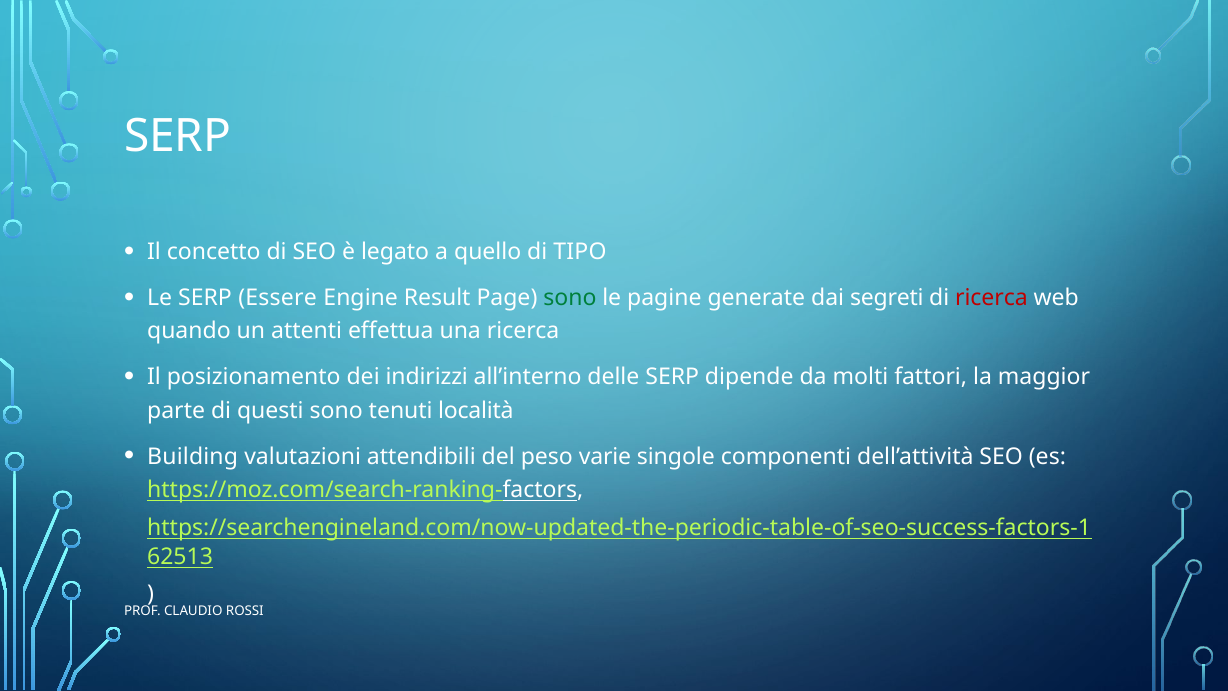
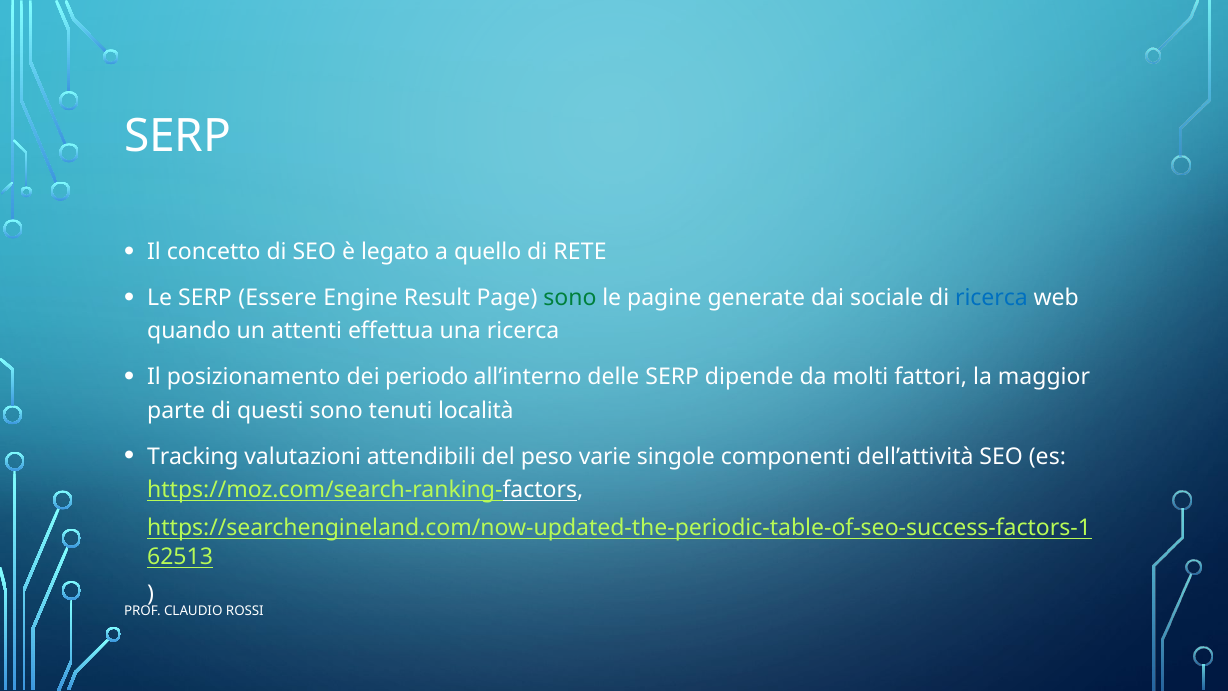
TIPO: TIPO -> RETE
segreti: segreti -> sociale
ricerca at (991, 298) colour: red -> blue
indirizzi: indirizzi -> periodo
Building: Building -> Tracking
